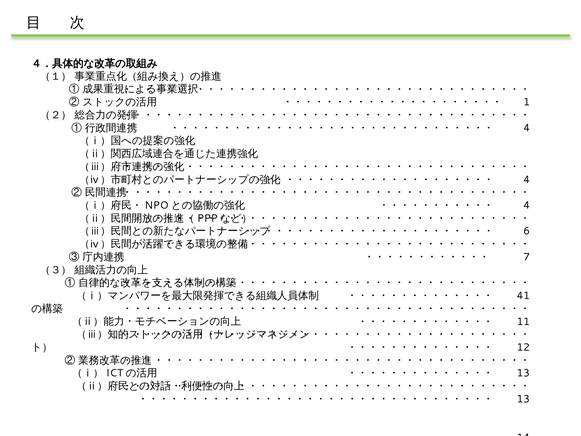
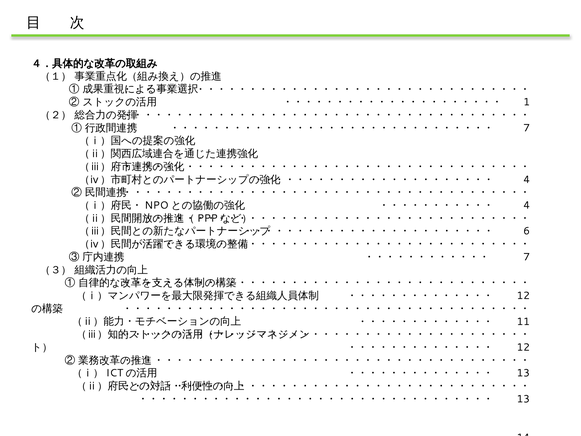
4 at (527, 128): 4 -> 7
41 at (523, 296): 41 -> 12
